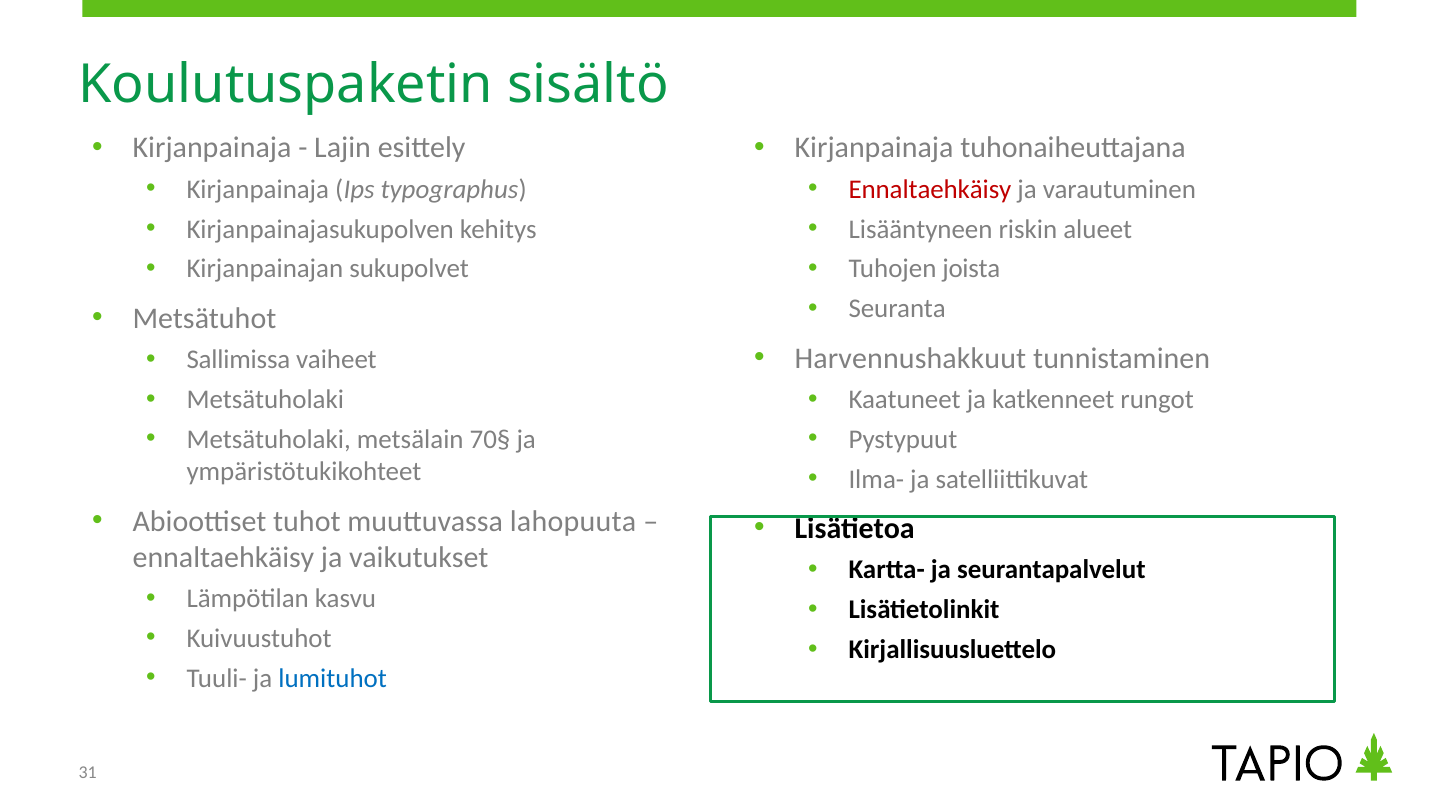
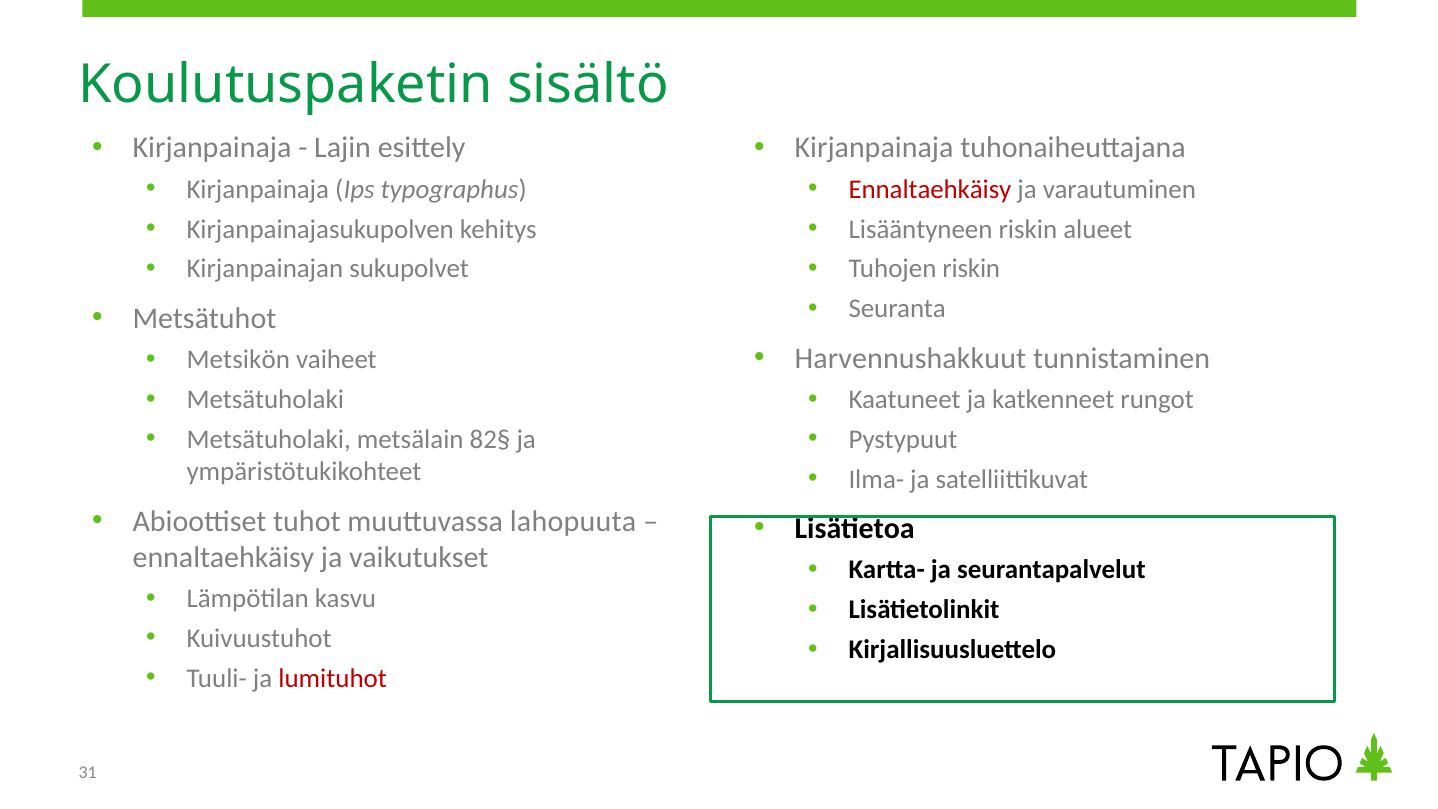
Tuhojen joista: joista -> riskin
Sallimissa: Sallimissa -> Metsikön
70§: 70§ -> 82§
lumituhot colour: blue -> red
